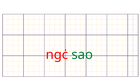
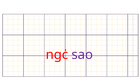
sao colour: green -> purple
